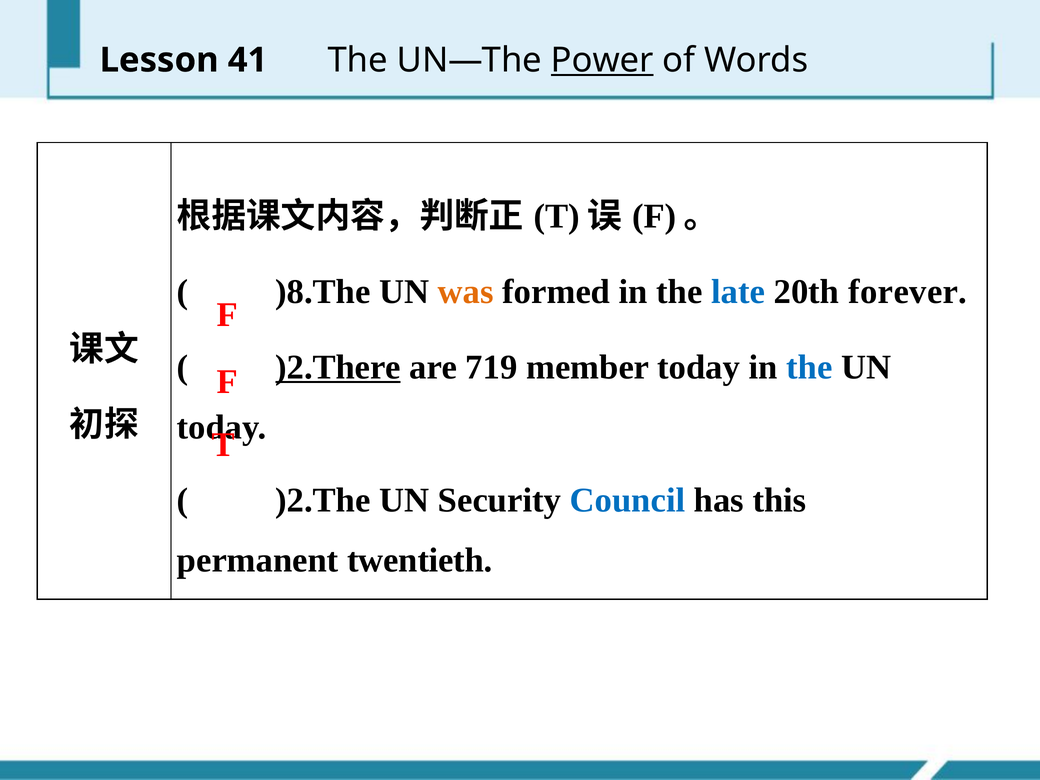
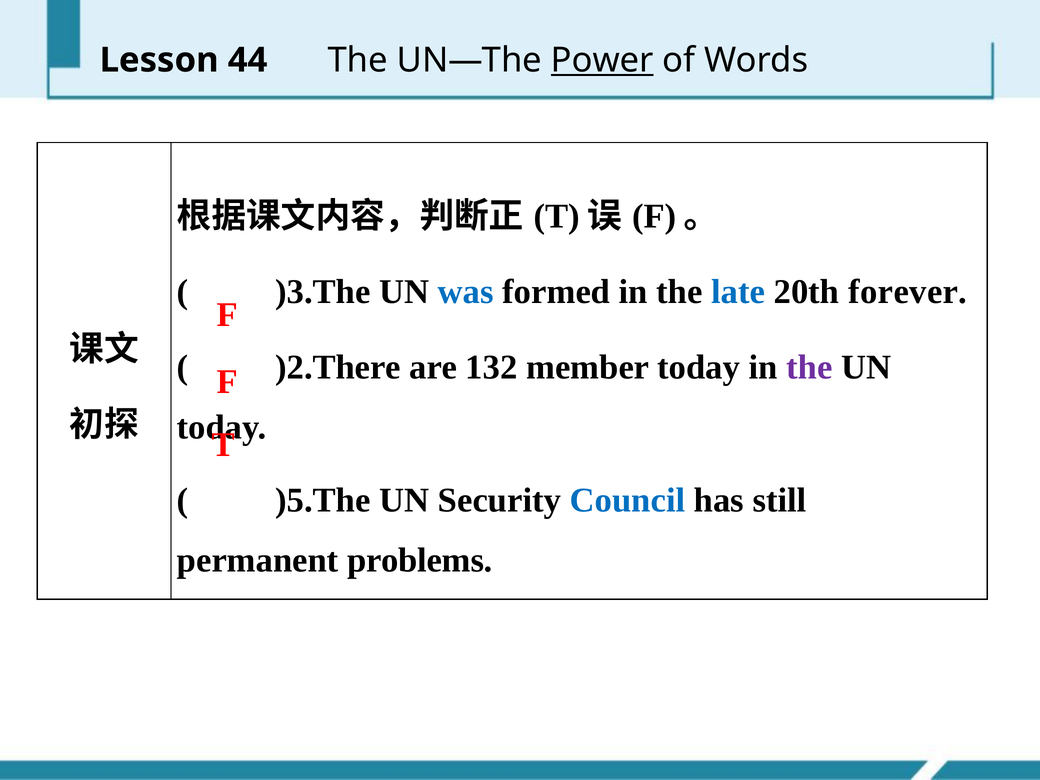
41: 41 -> 44
)8.The: )8.The -> )3.The
was colour: orange -> blue
)2.There underline: present -> none
719: 719 -> 132
the at (809, 367) colour: blue -> purple
)2.The: )2.The -> )5.The
this: this -> still
twentieth: twentieth -> problems
